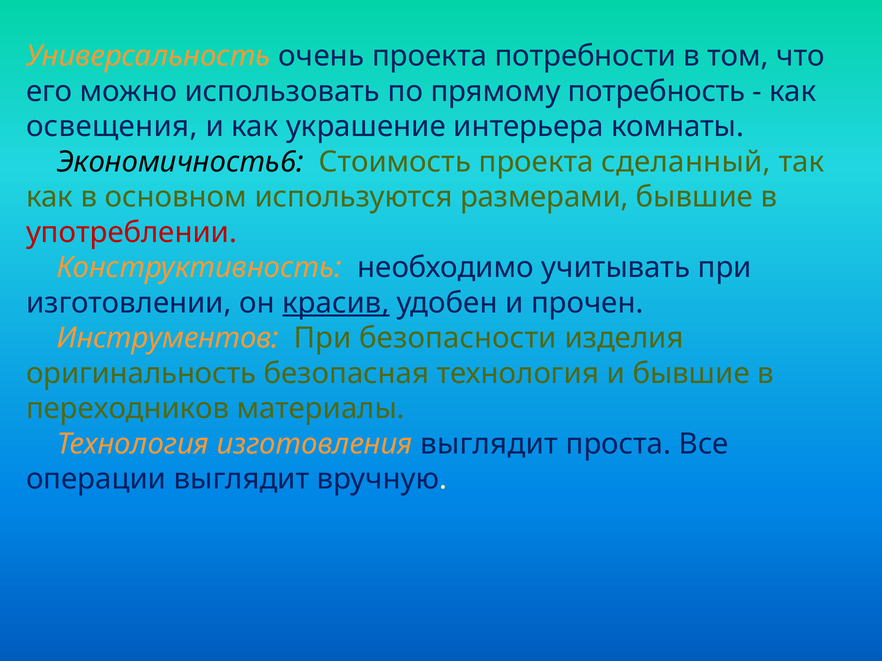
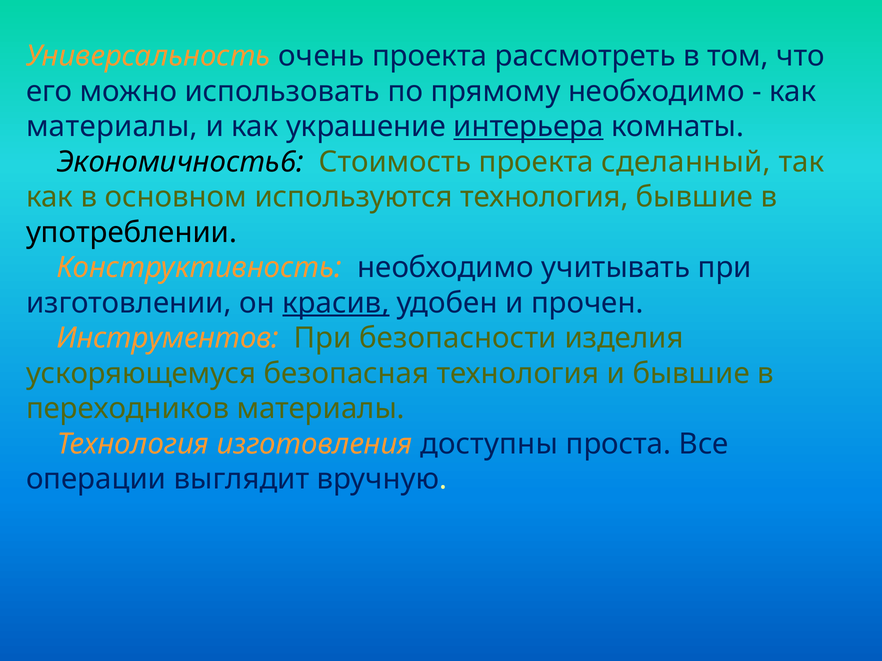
потребности: потребности -> рассмотреть
прямому потребность: потребность -> необходимо
освещения at (112, 127): освещения -> материалы
интерьера underline: none -> present
используются размерами: размерами -> технология
употреблении colour: red -> black
оригинальность: оригинальность -> ускоряющемуся
изготовления выглядит: выглядит -> доступны
